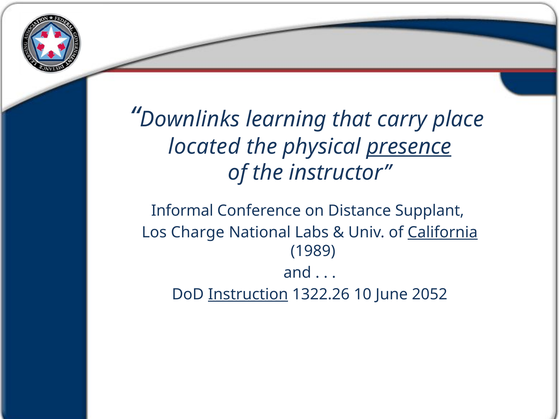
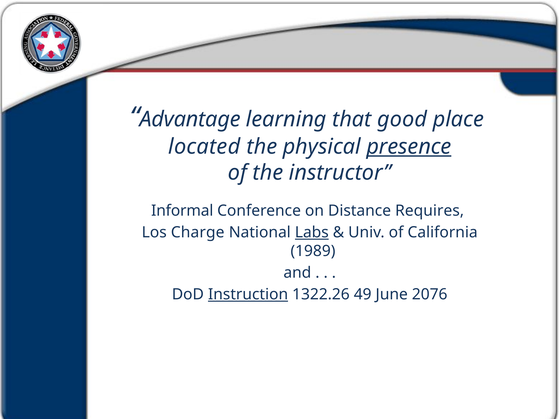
Downlinks: Downlinks -> Advantage
carry: carry -> good
Supplant: Supplant -> Requires
Labs underline: none -> present
California underline: present -> none
10: 10 -> 49
2052: 2052 -> 2076
